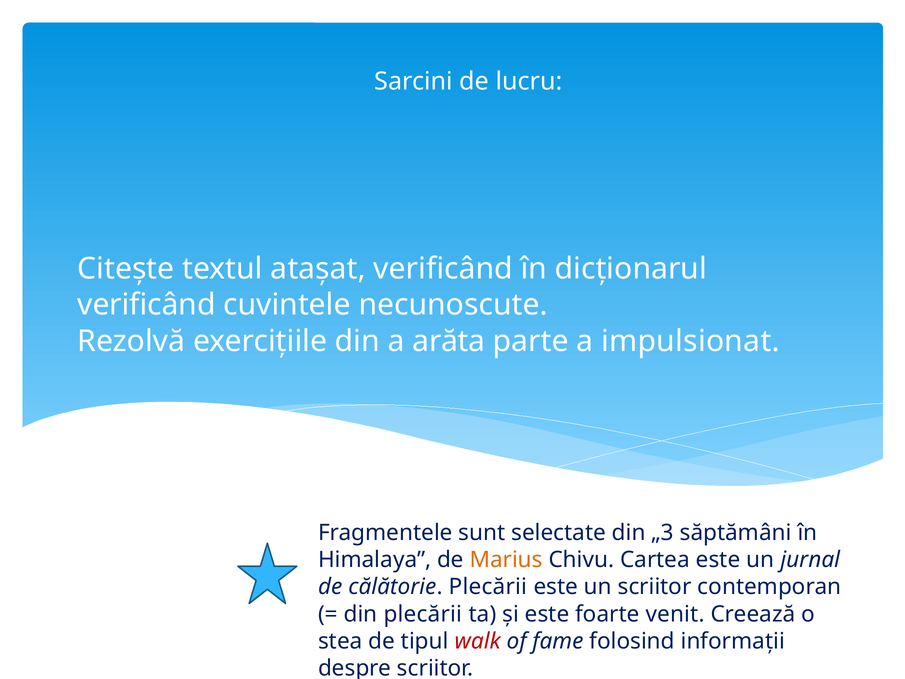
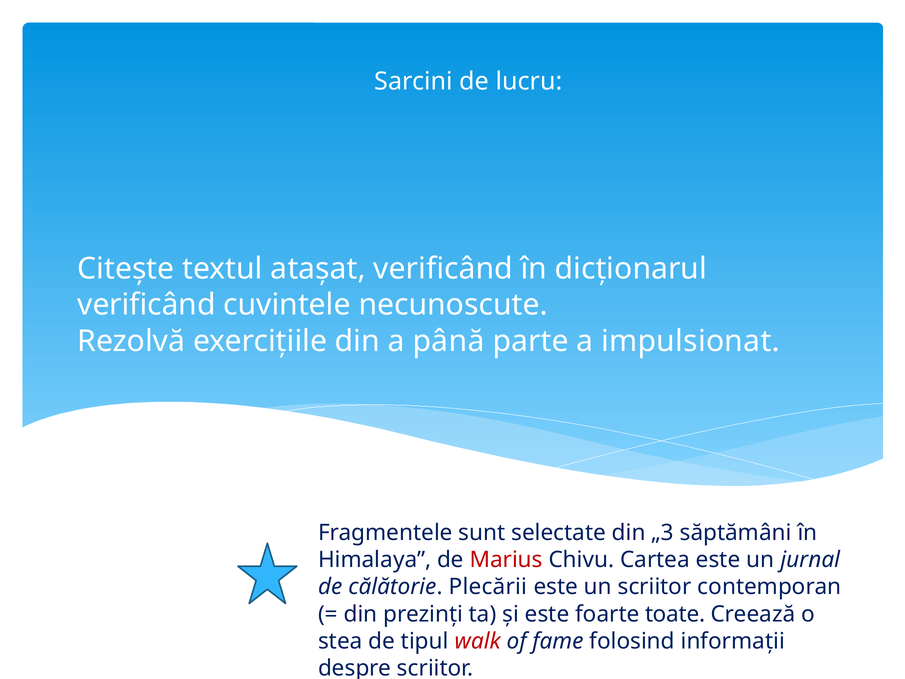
arăta: arăta -> până
Marius colour: orange -> red
din plecării: plecării -> prezinți
venit: venit -> toate
